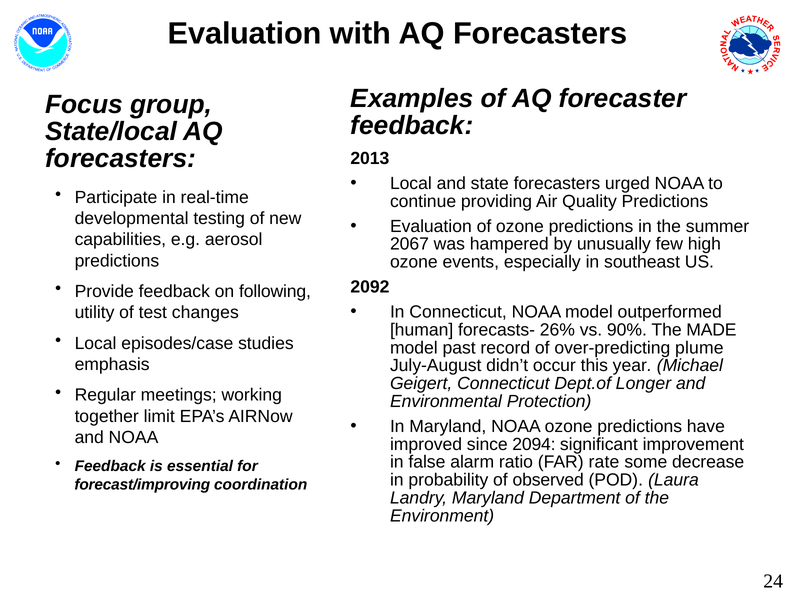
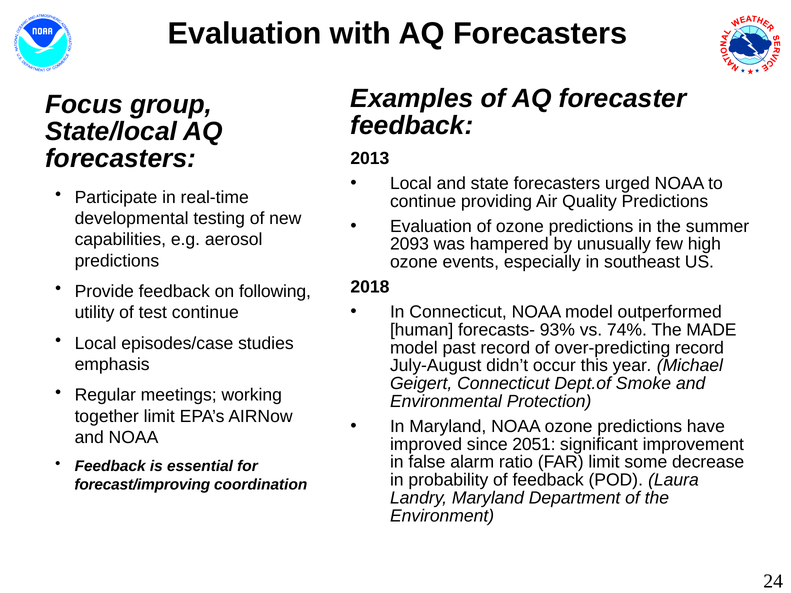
2067: 2067 -> 2093
2092: 2092 -> 2018
test changes: changes -> continue
26%: 26% -> 93%
90%: 90% -> 74%
over-predicting plume: plume -> record
Longer: Longer -> Smoke
2094: 2094 -> 2051
FAR rate: rate -> limit
of observed: observed -> feedback
